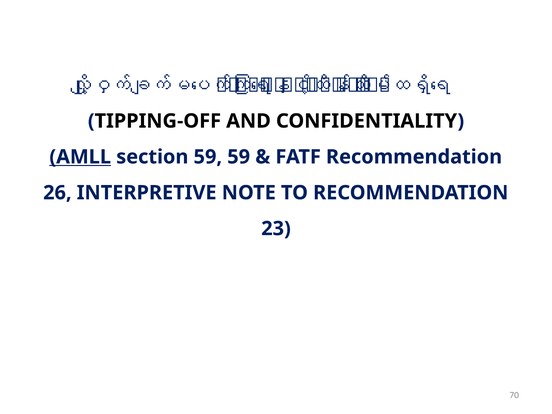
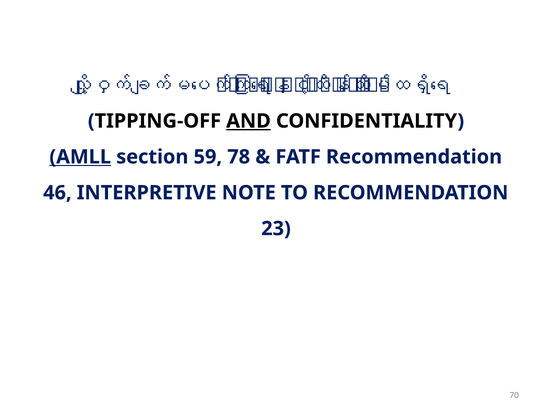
AND underline: none -> present
59 59: 59 -> 78
26: 26 -> 46
